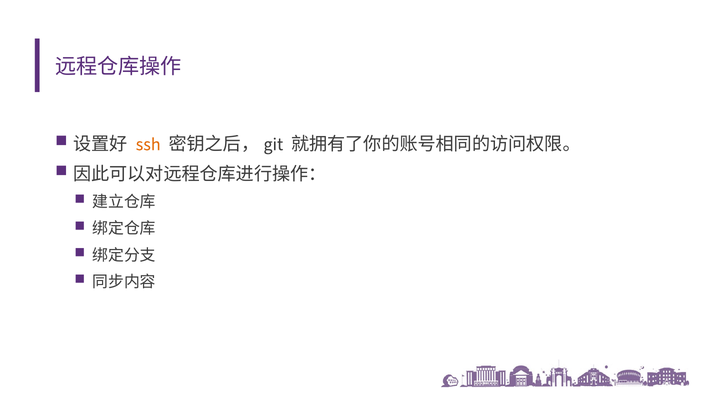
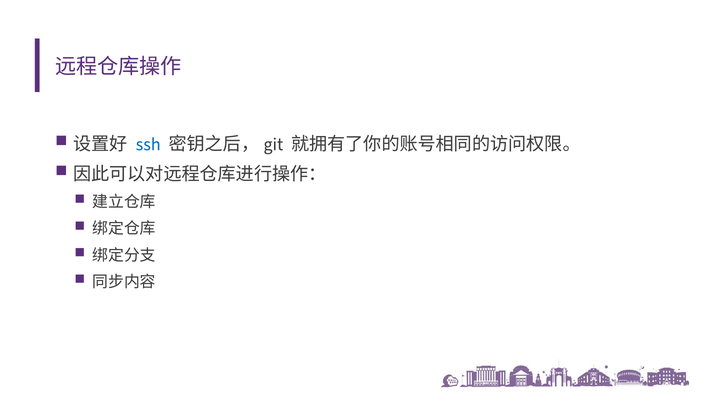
ssh colour: orange -> blue
